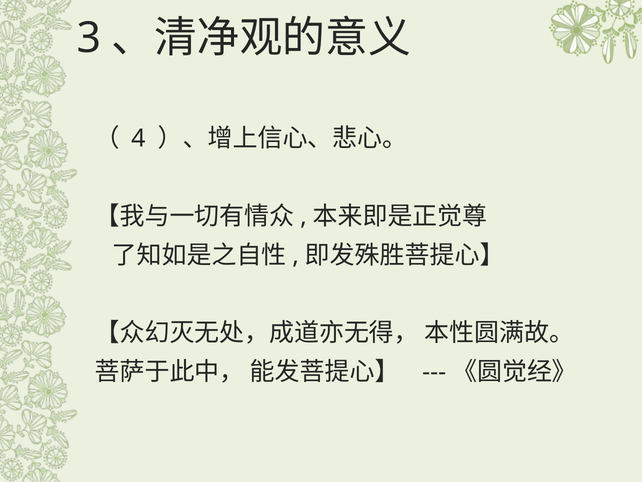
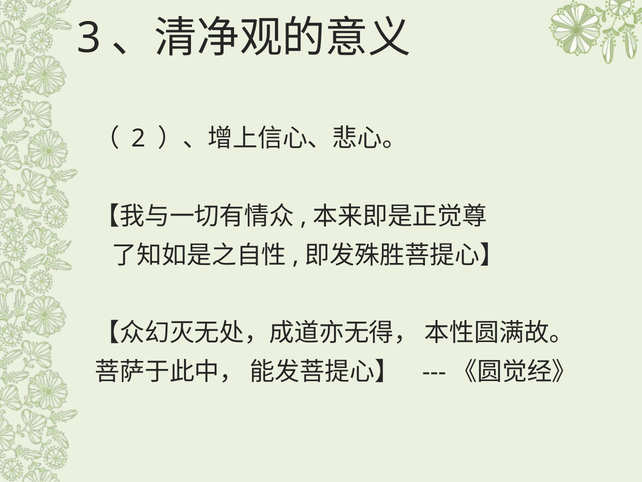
4: 4 -> 2
